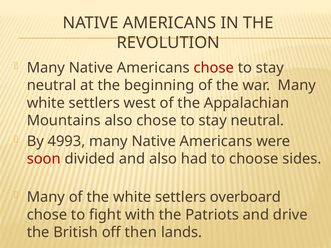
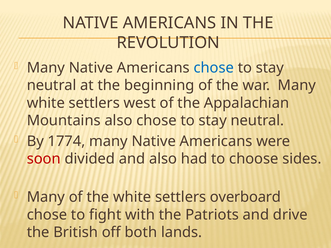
chose at (214, 68) colour: red -> blue
4993: 4993 -> 1774
then: then -> both
